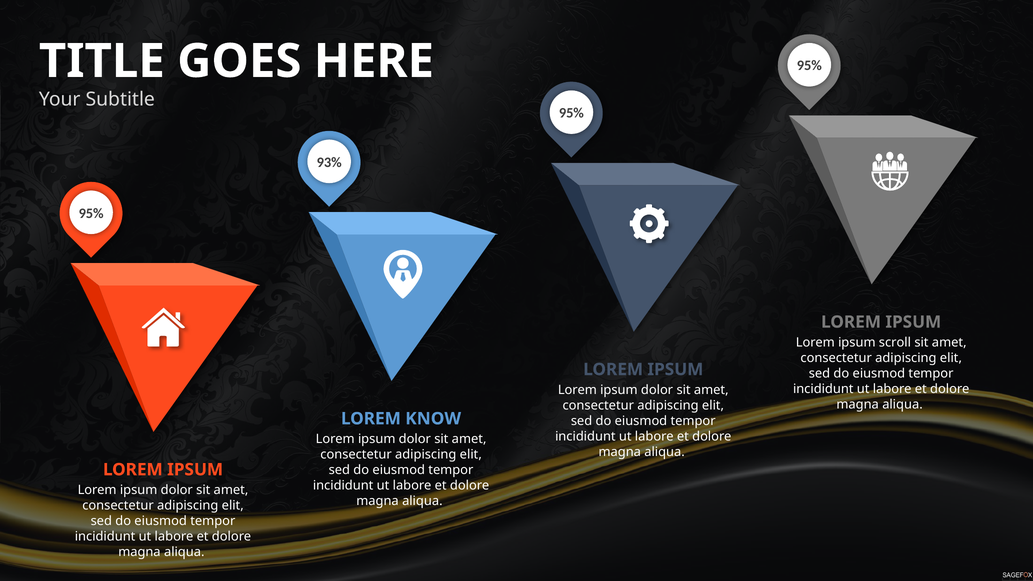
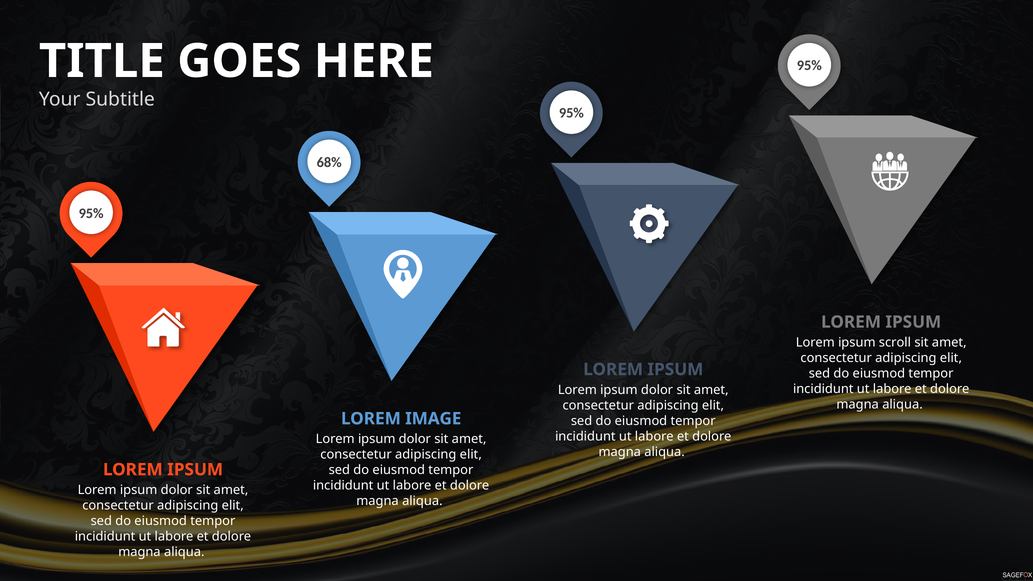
93%: 93% -> 68%
KNOW: KNOW -> IMAGE
